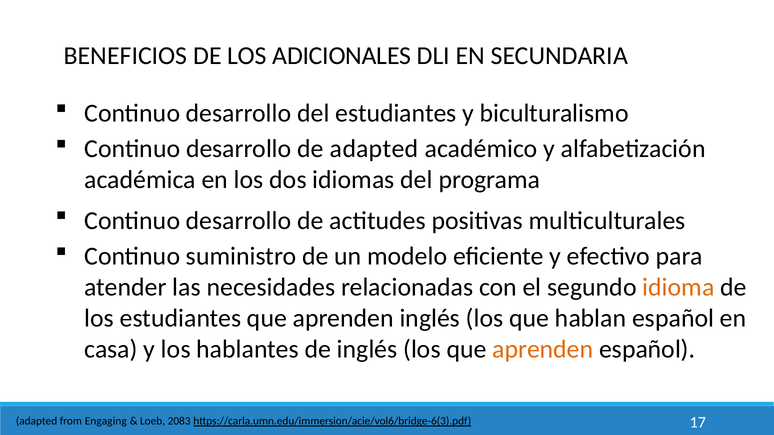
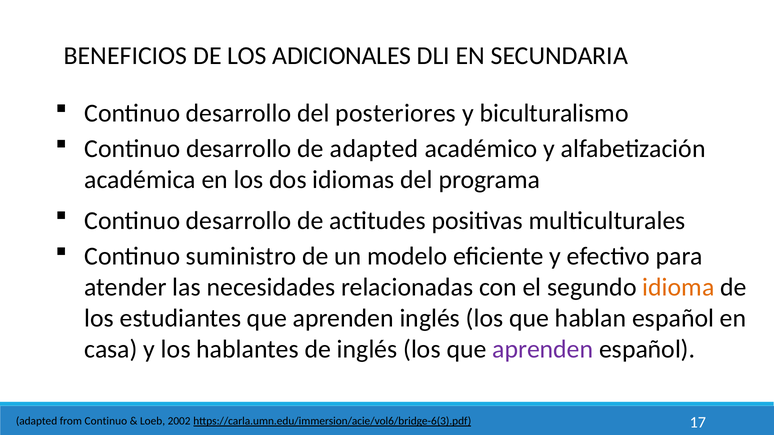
del estudiantes: estudiantes -> posteriores
aprenden at (543, 349) colour: orange -> purple
from Engaging: Engaging -> Continuo
2083: 2083 -> 2002
